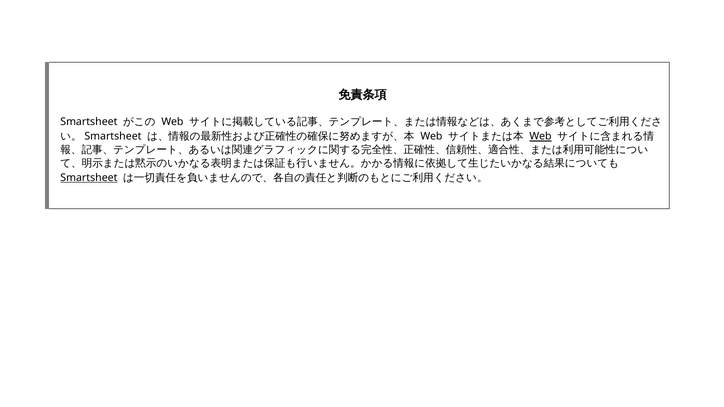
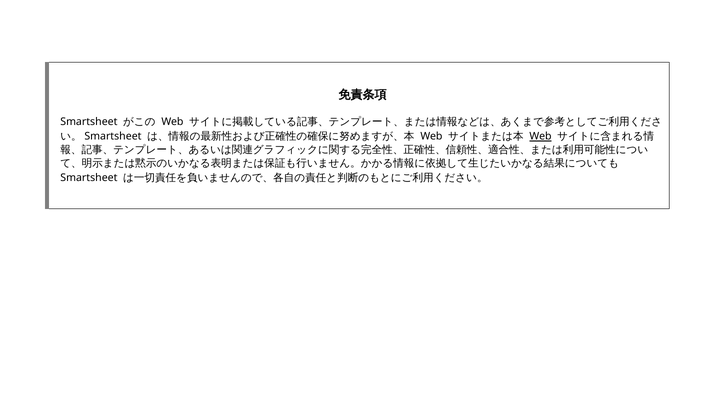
Smartsheet at (89, 178) underline: present -> none
